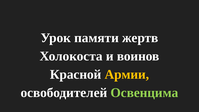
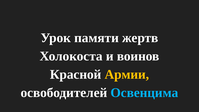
Освенцима colour: light green -> light blue
